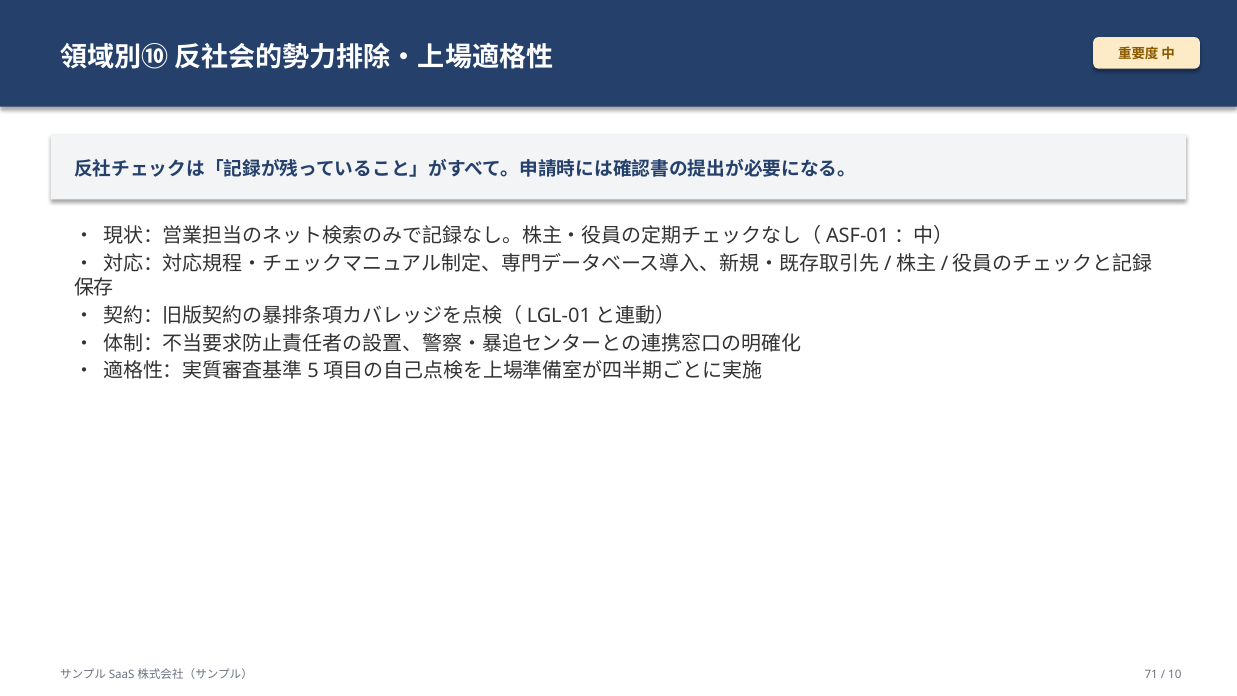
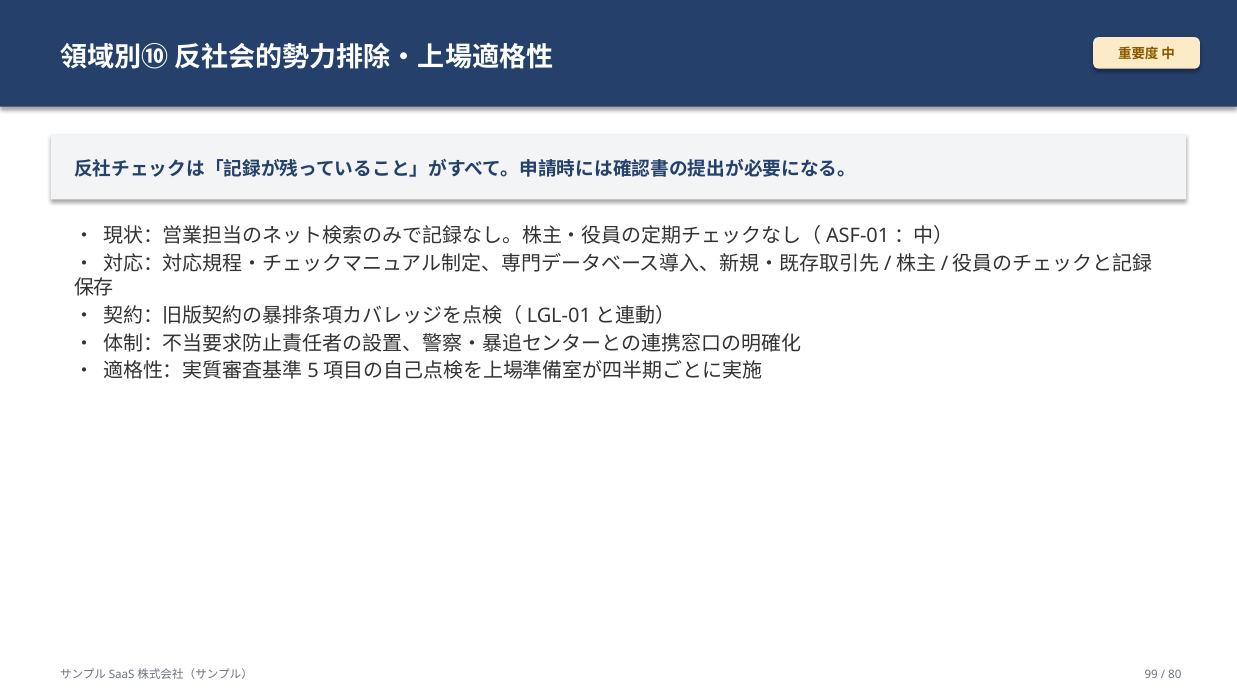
71: 71 -> 99
10: 10 -> 80
